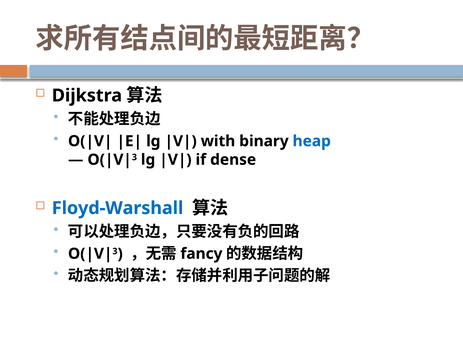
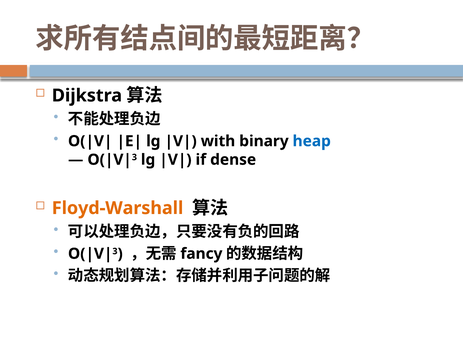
Floyd-Warshall colour: blue -> orange
